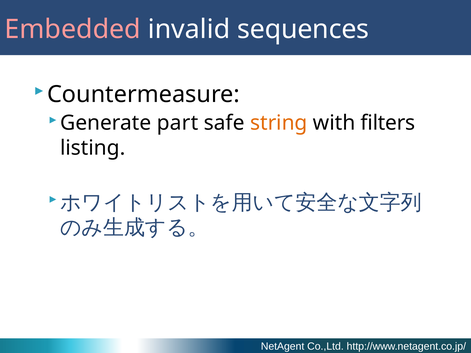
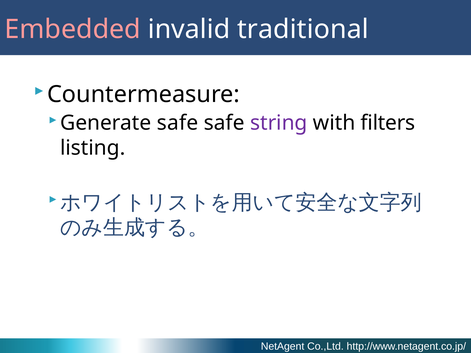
sequences: sequences -> traditional
Generate part: part -> safe
string colour: orange -> purple
